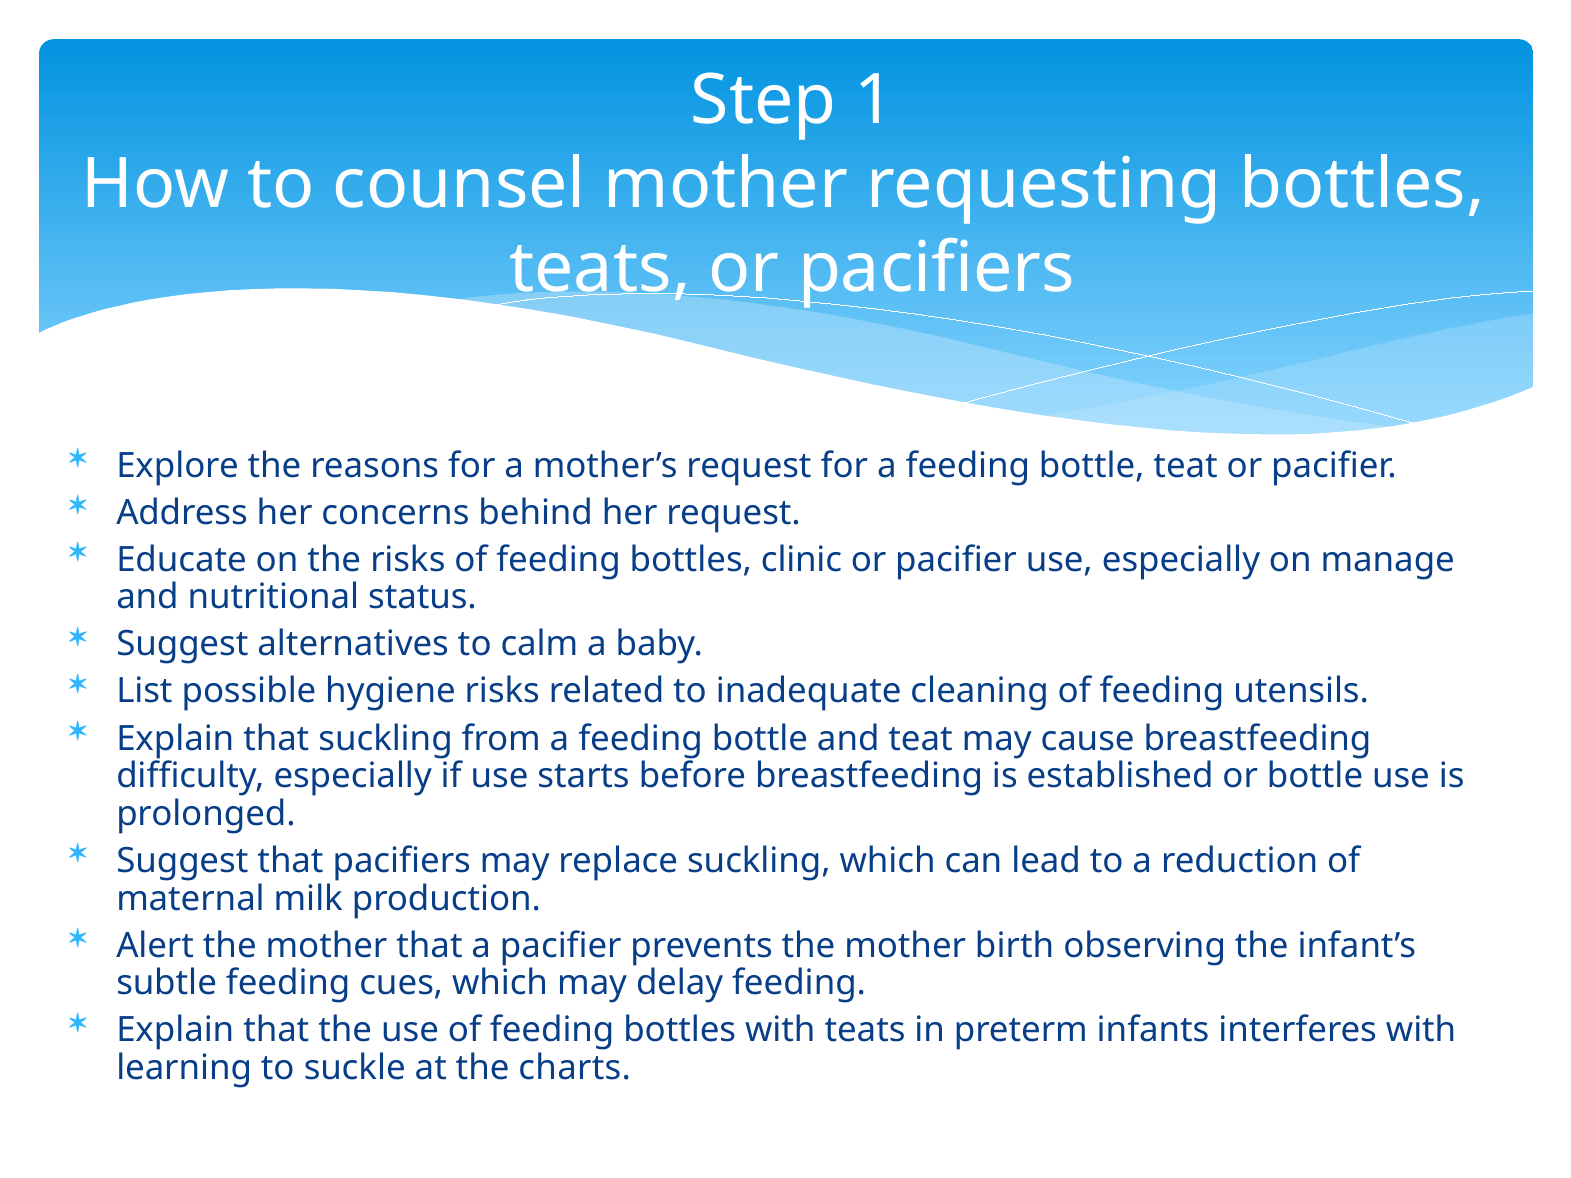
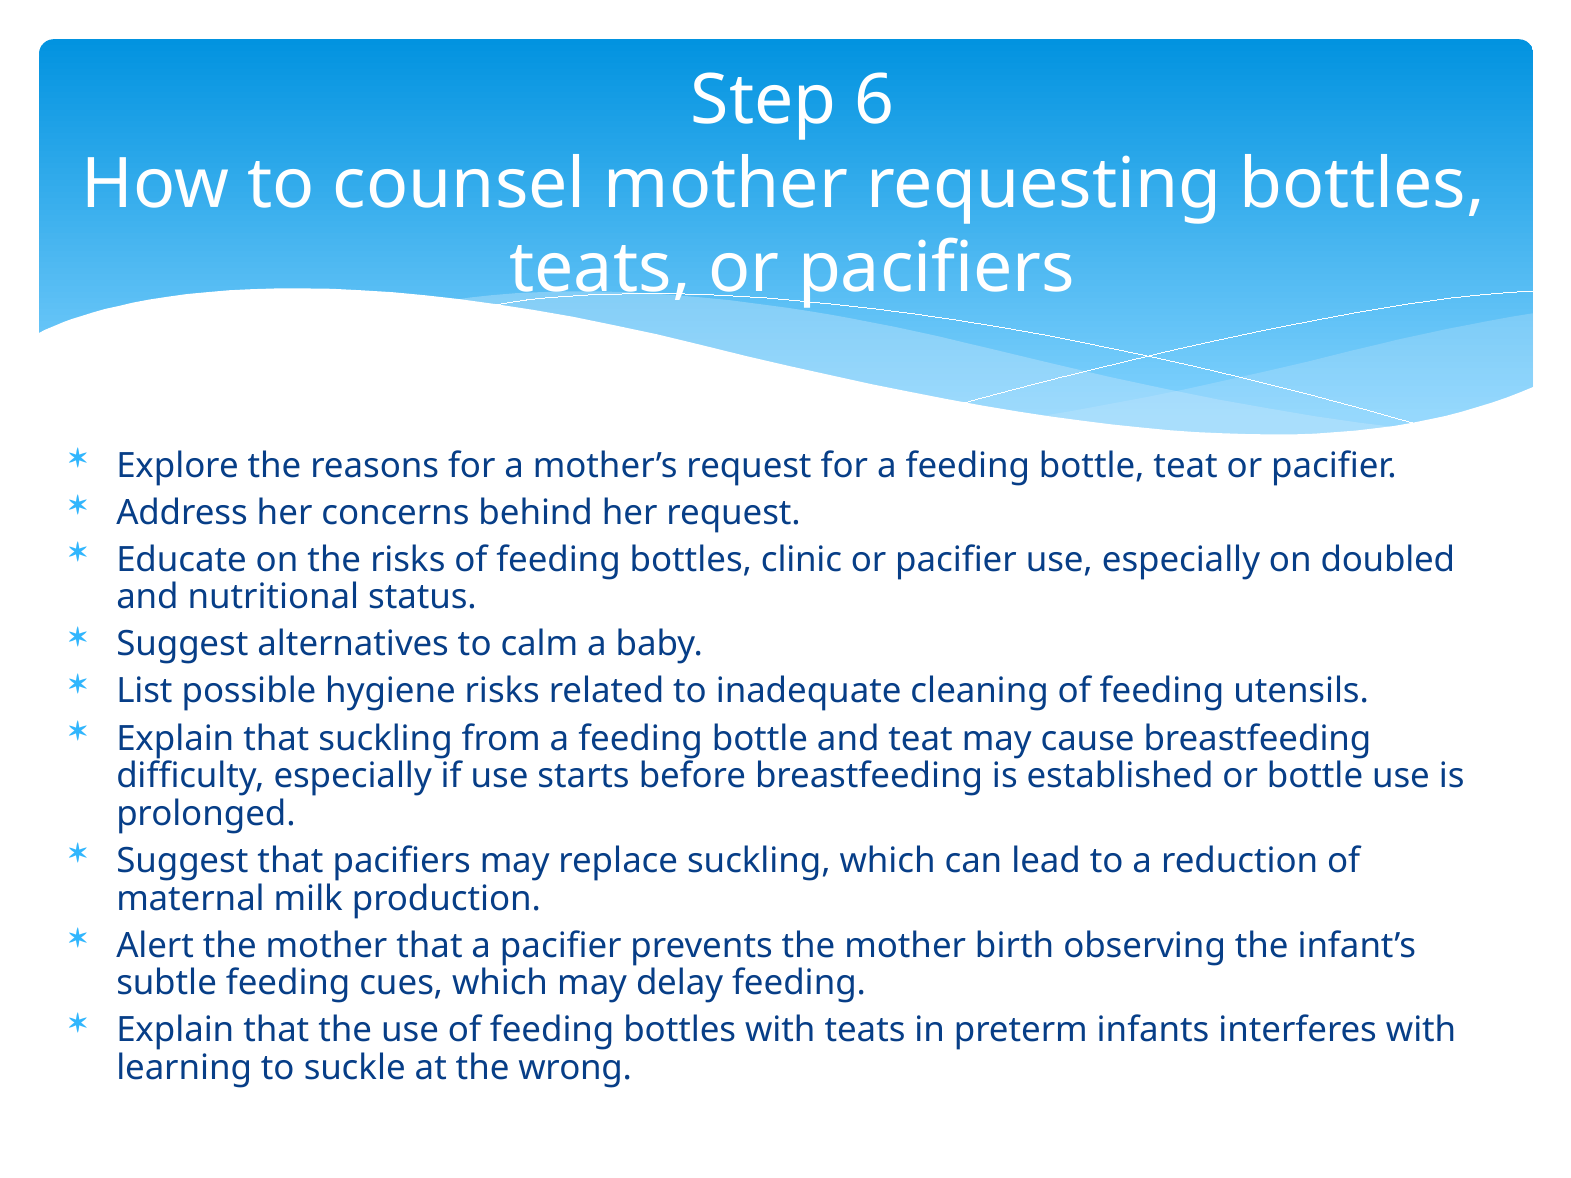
1: 1 -> 6
manage: manage -> doubled
charts: charts -> wrong
